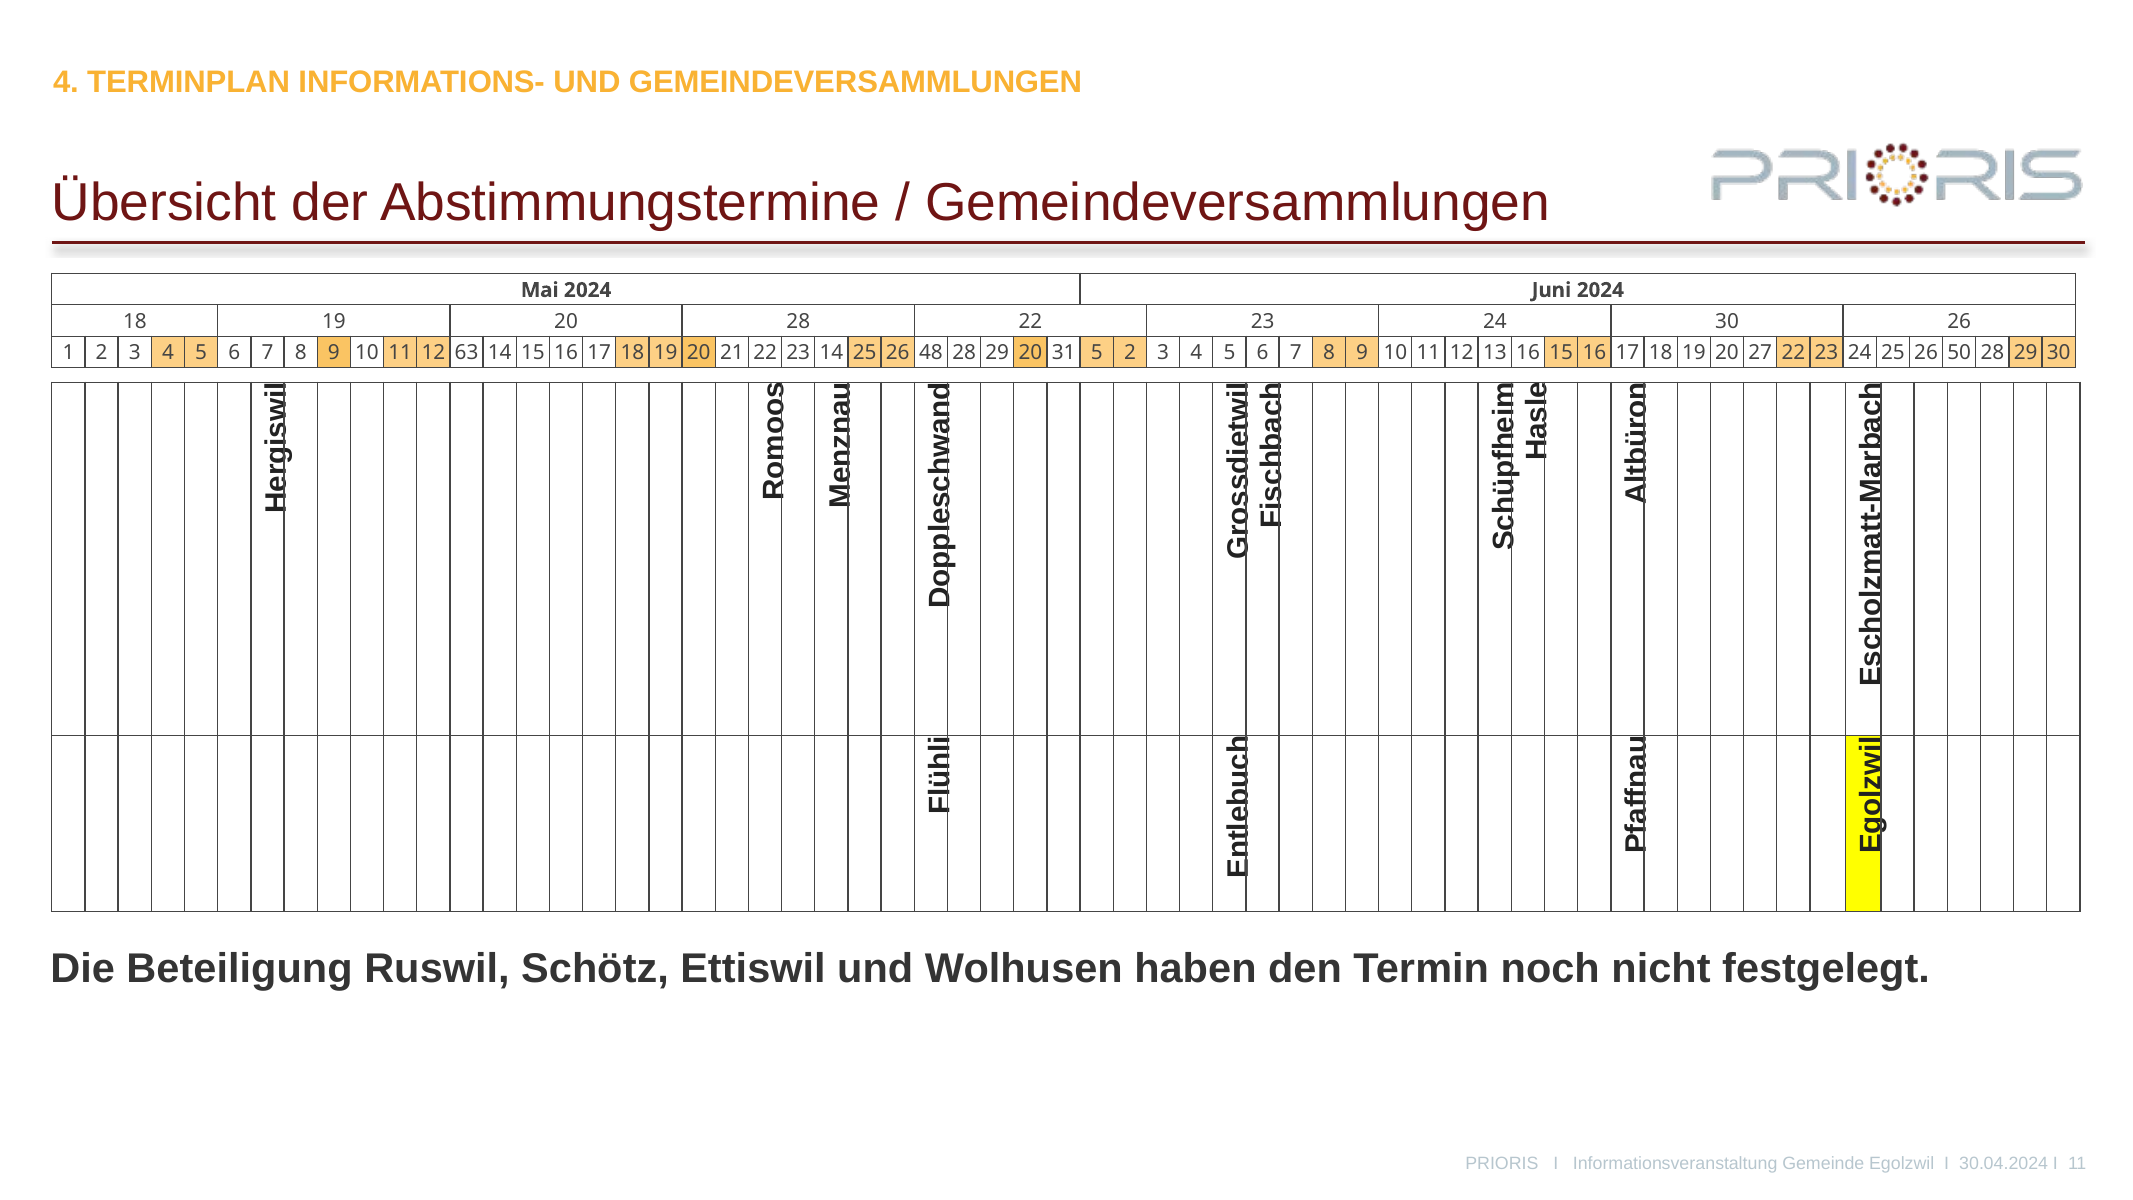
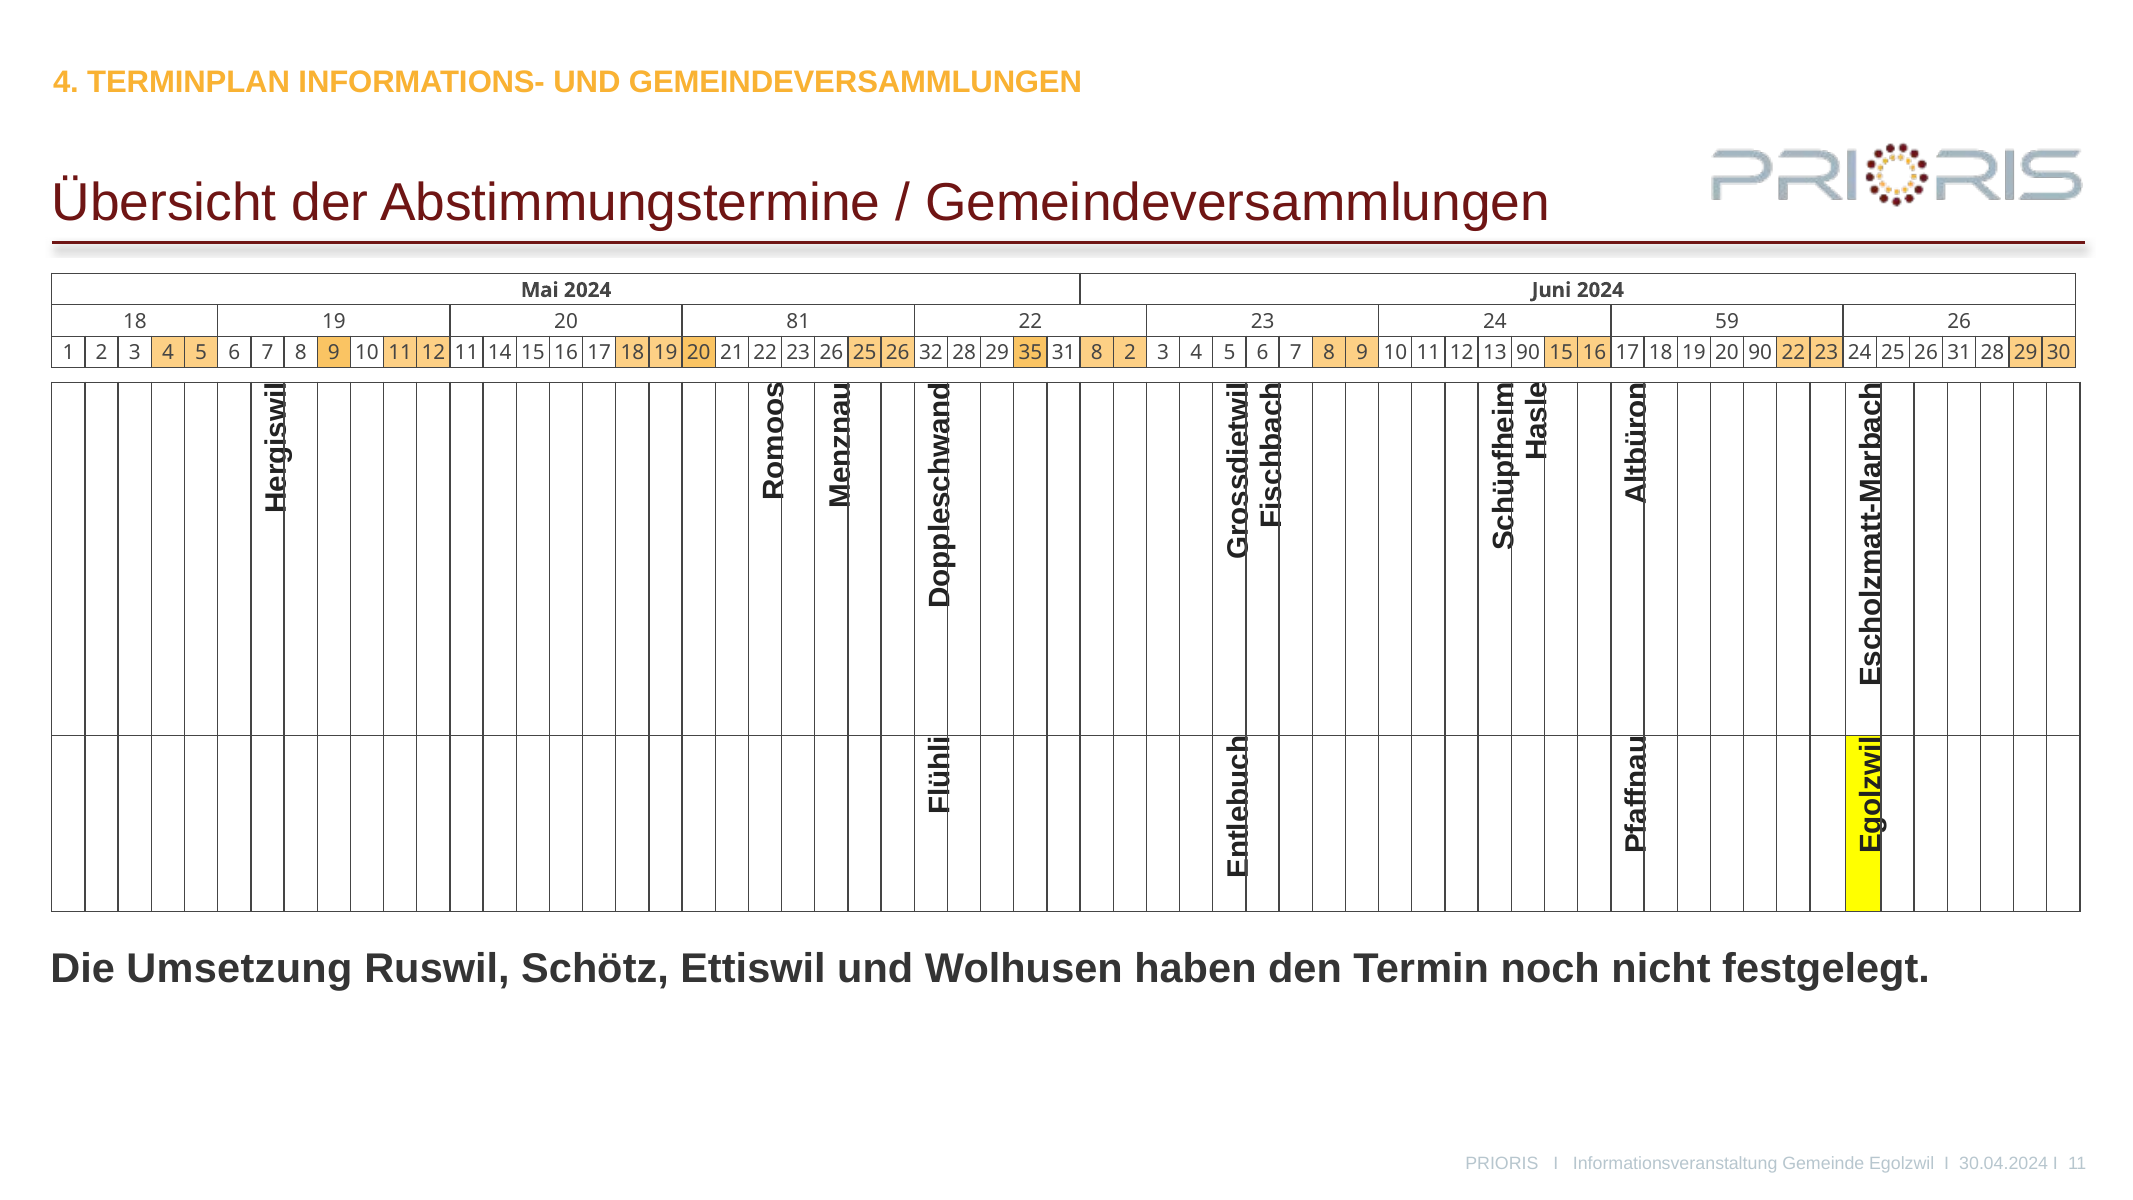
20 28: 28 -> 81
24 30: 30 -> 59
12 63: 63 -> 11
23 14: 14 -> 26
48: 48 -> 32
29 20: 20 -> 35
31 5: 5 -> 8
13 16: 16 -> 90
20 27: 27 -> 90
26 50: 50 -> 31
Beteiligung: Beteiligung -> Umsetzung
